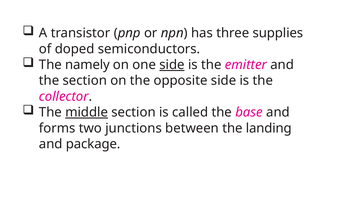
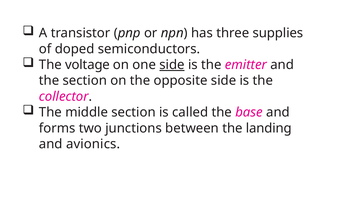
namely: namely -> voltage
middle underline: present -> none
package: package -> avionics
